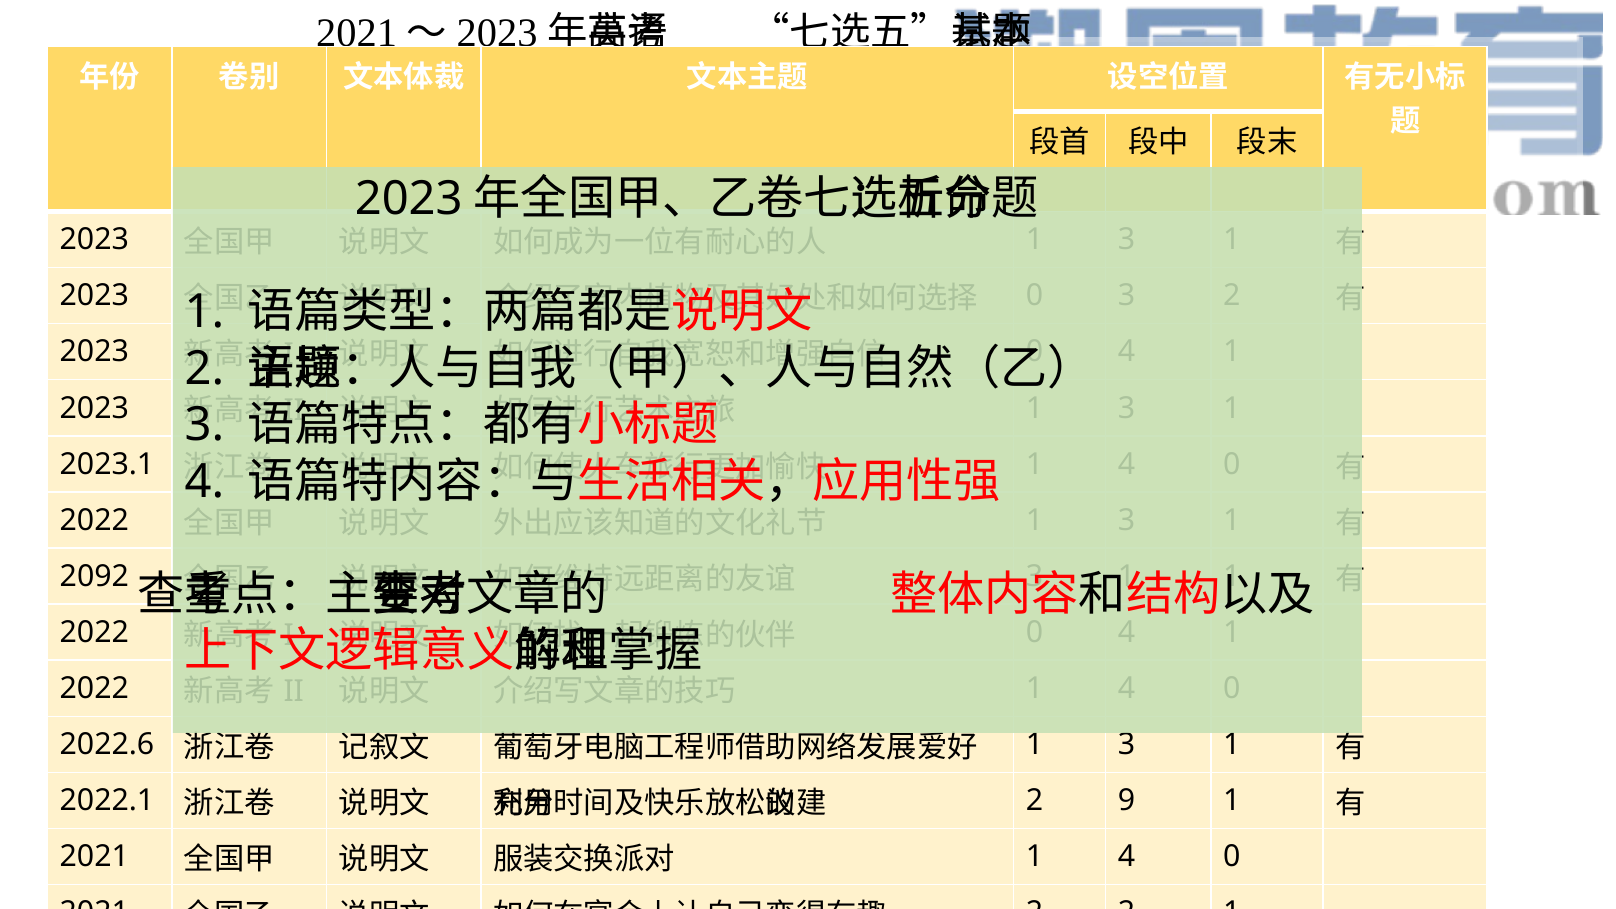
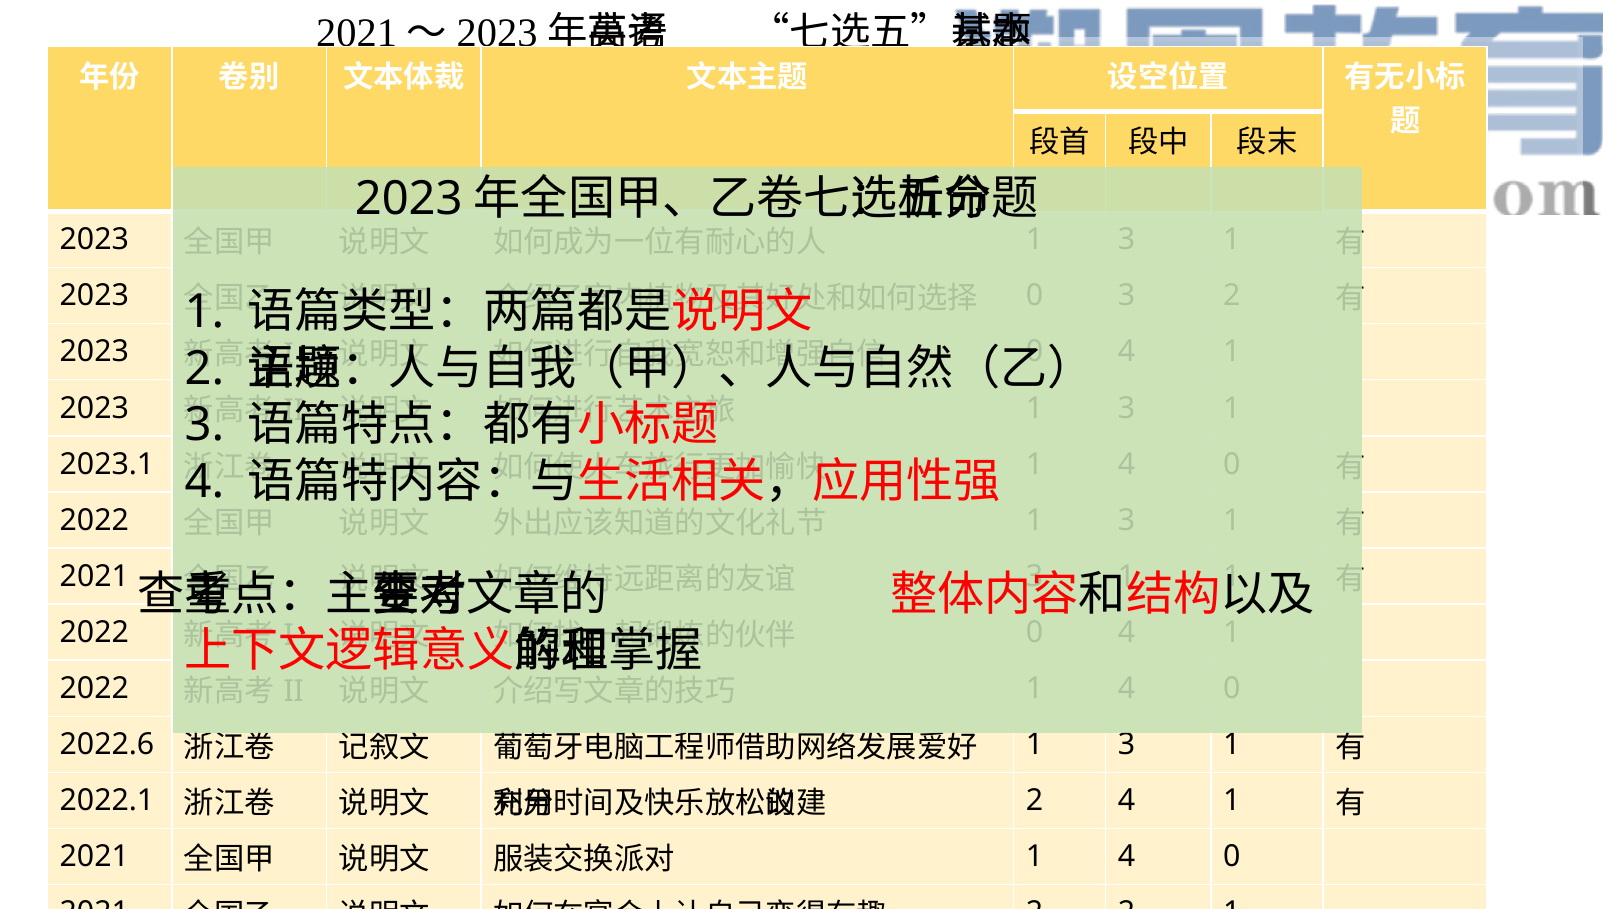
2092 at (94, 576): 2092 -> 2021
2 9: 9 -> 4
